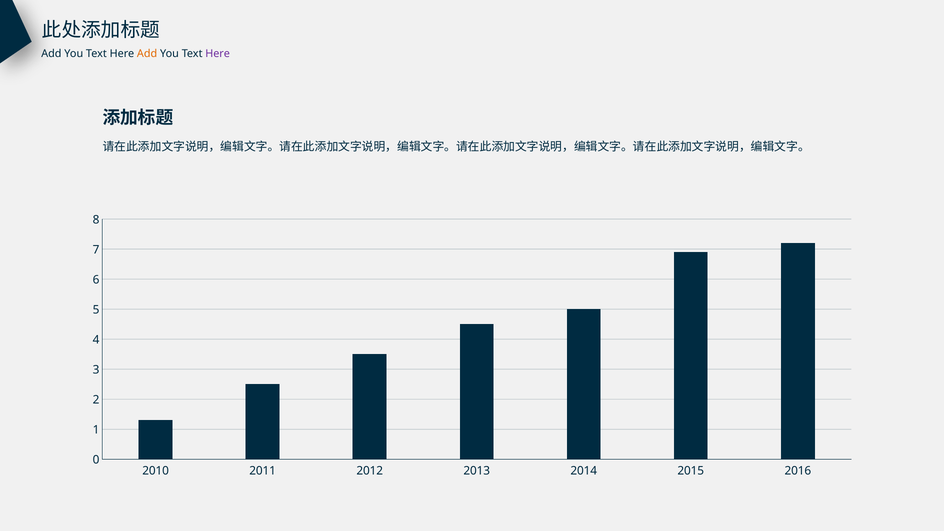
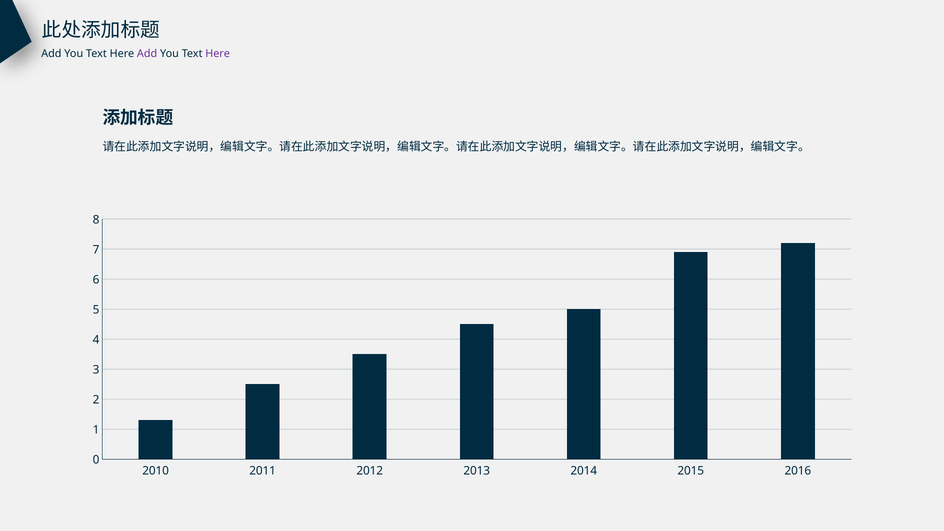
Add at (147, 54) colour: orange -> purple
